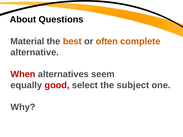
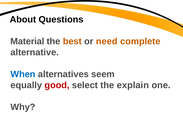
often: often -> need
When colour: red -> blue
subject: subject -> explain
